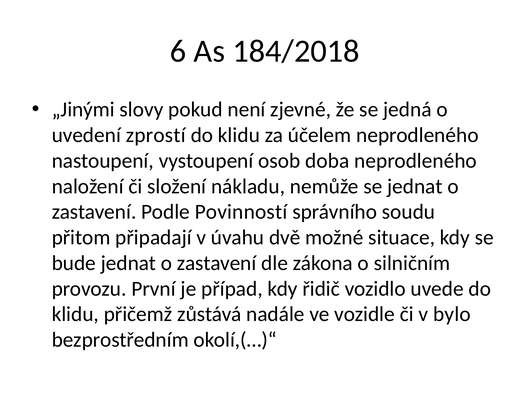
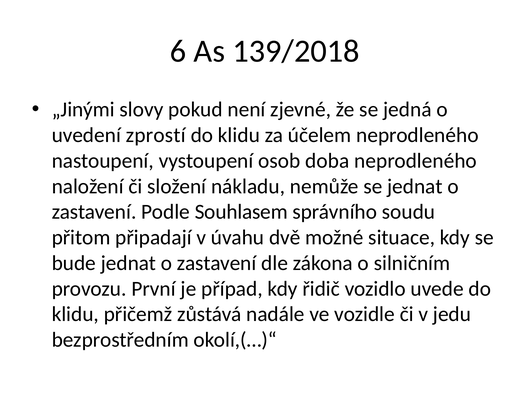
184/2018: 184/2018 -> 139/2018
Povinností: Povinností -> Souhlasem
bylo: bylo -> jedu
